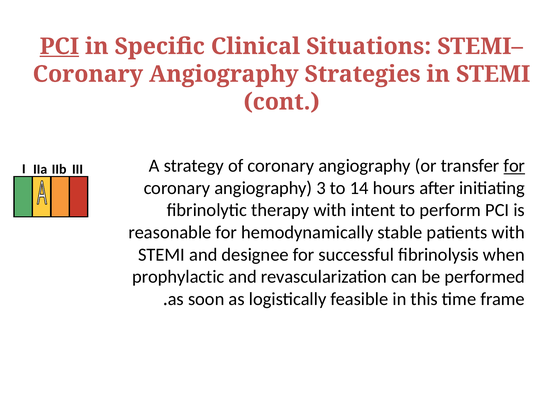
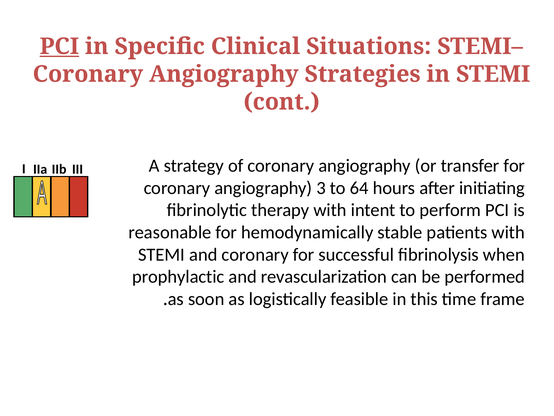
for at (514, 166) underline: present -> none
14: 14 -> 64
and designee: designee -> coronary
